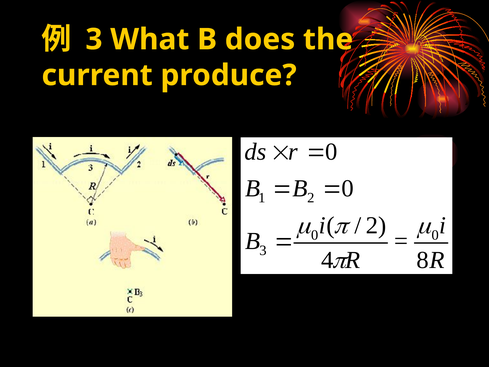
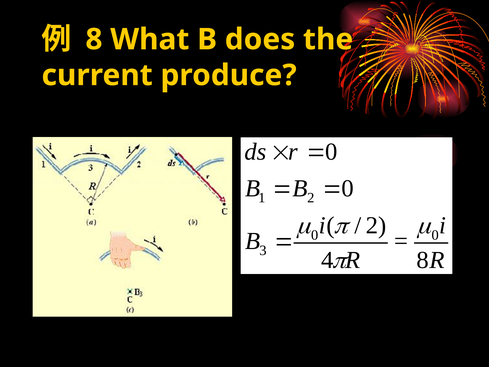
3 at (94, 39): 3 -> 8
